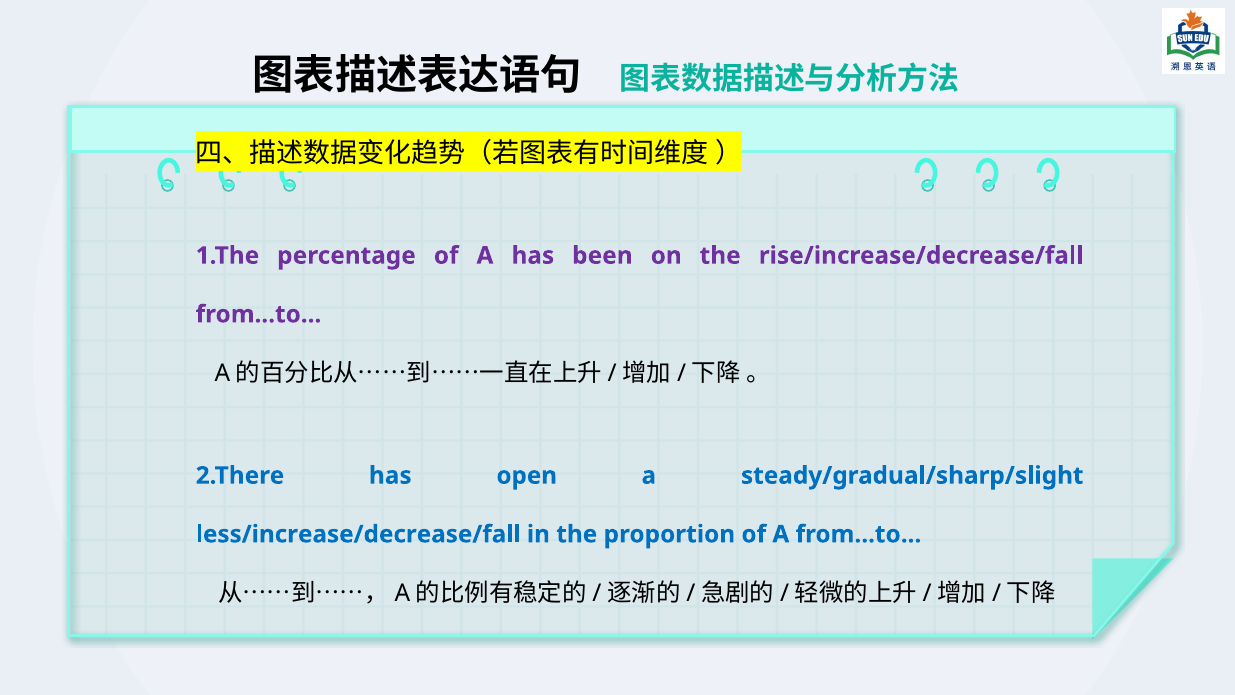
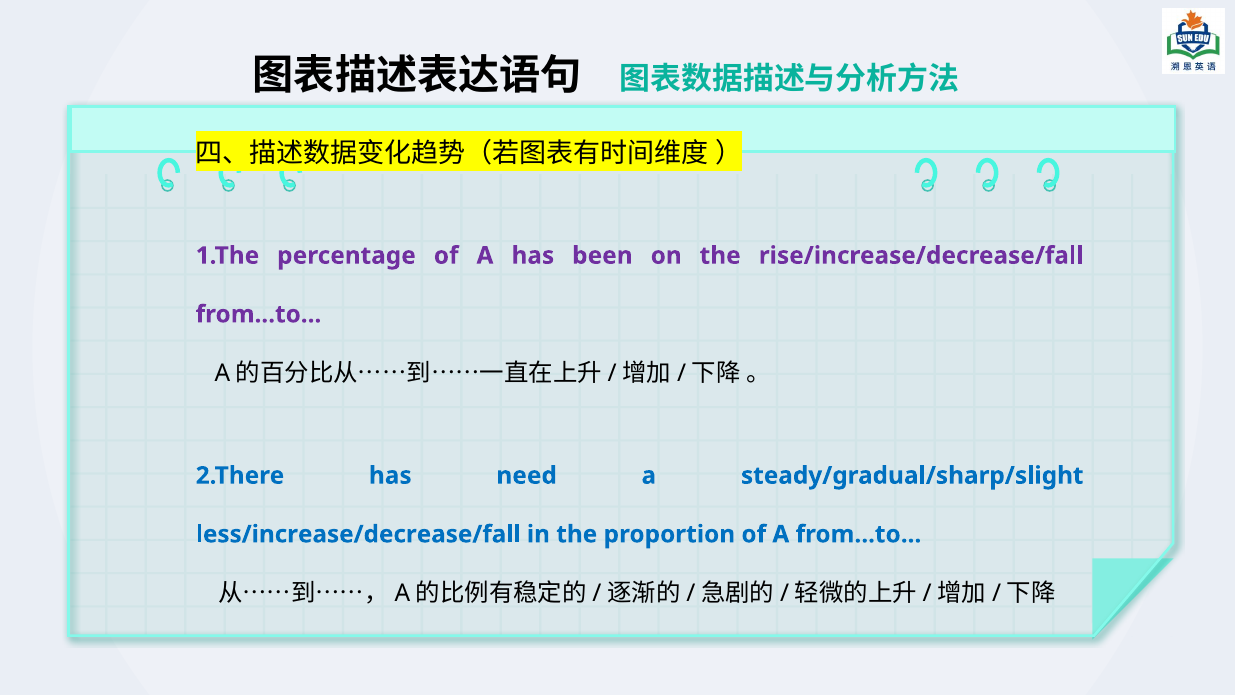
open: open -> need
